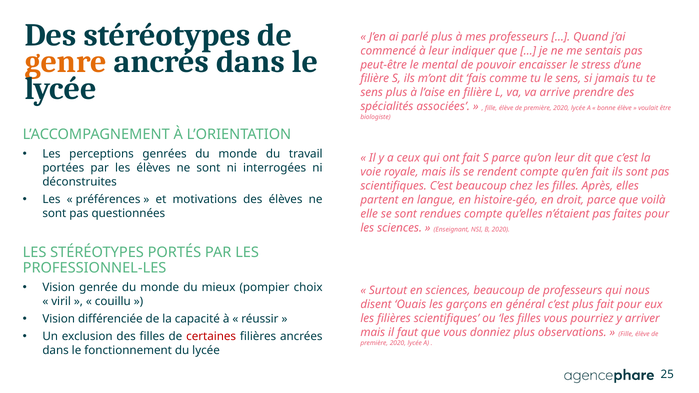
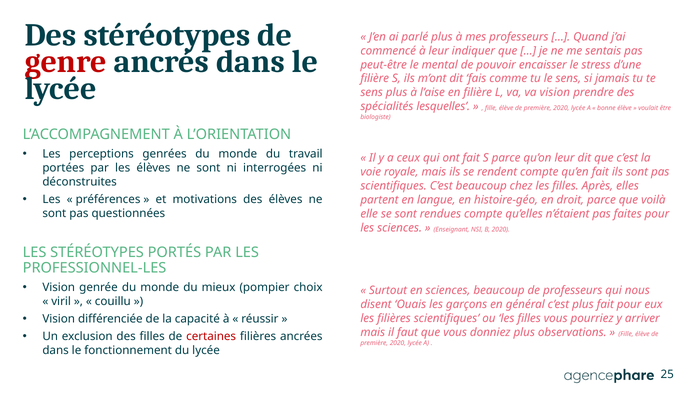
genre colour: orange -> red
va arrive: arrive -> vision
associées: associées -> lesquelles
